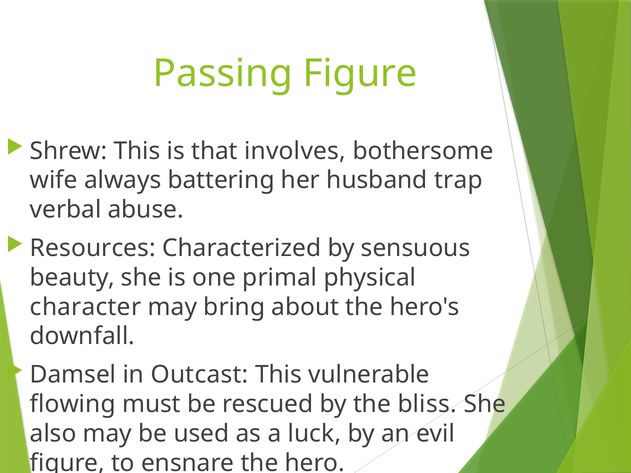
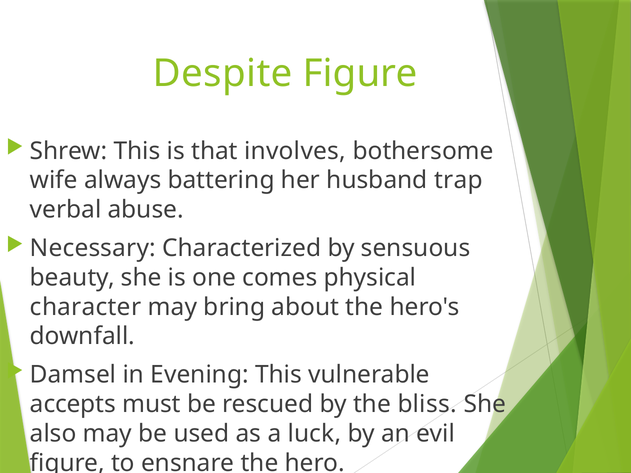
Passing: Passing -> Despite
Resources: Resources -> Necessary
primal: primal -> comes
Outcast: Outcast -> Evening
flowing: flowing -> accepts
